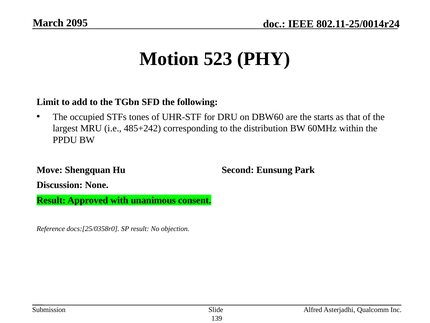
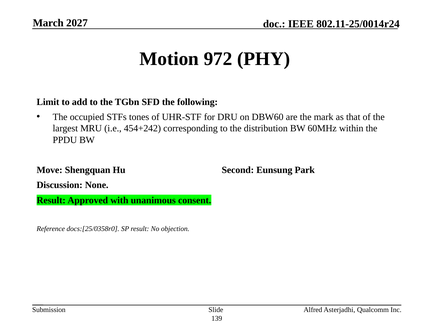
2095: 2095 -> 2027
523: 523 -> 972
starts: starts -> mark
485+242: 485+242 -> 454+242
